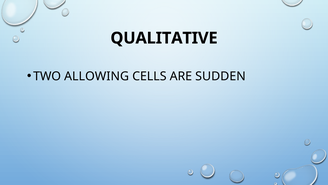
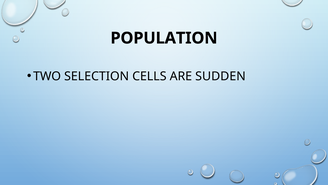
QUALITATIVE: QUALITATIVE -> POPULATION
ALLOWING: ALLOWING -> SELECTION
